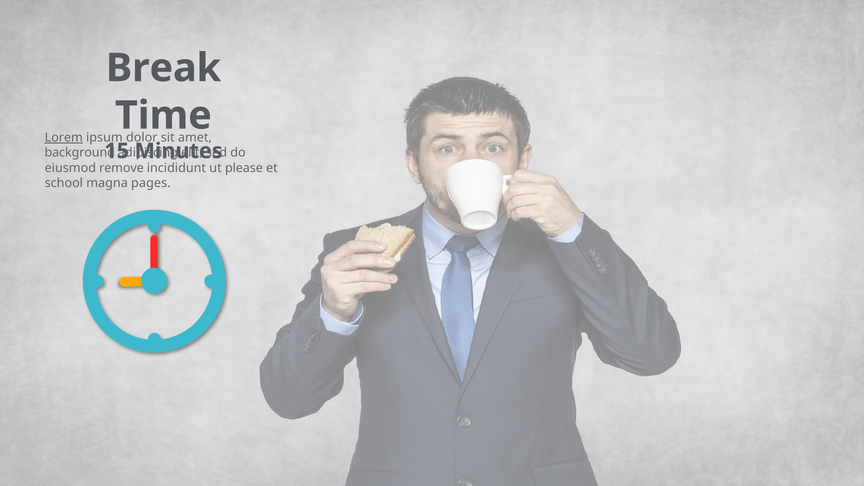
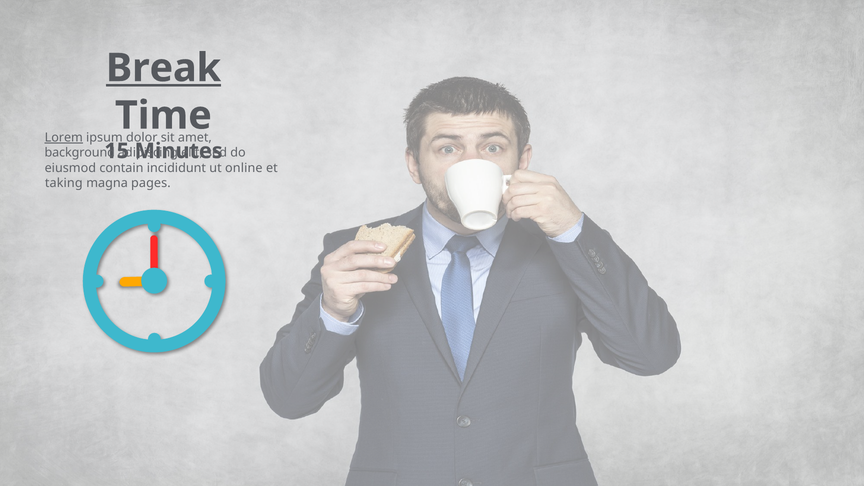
Break underline: none -> present
remove: remove -> contain
please: please -> online
school: school -> taking
